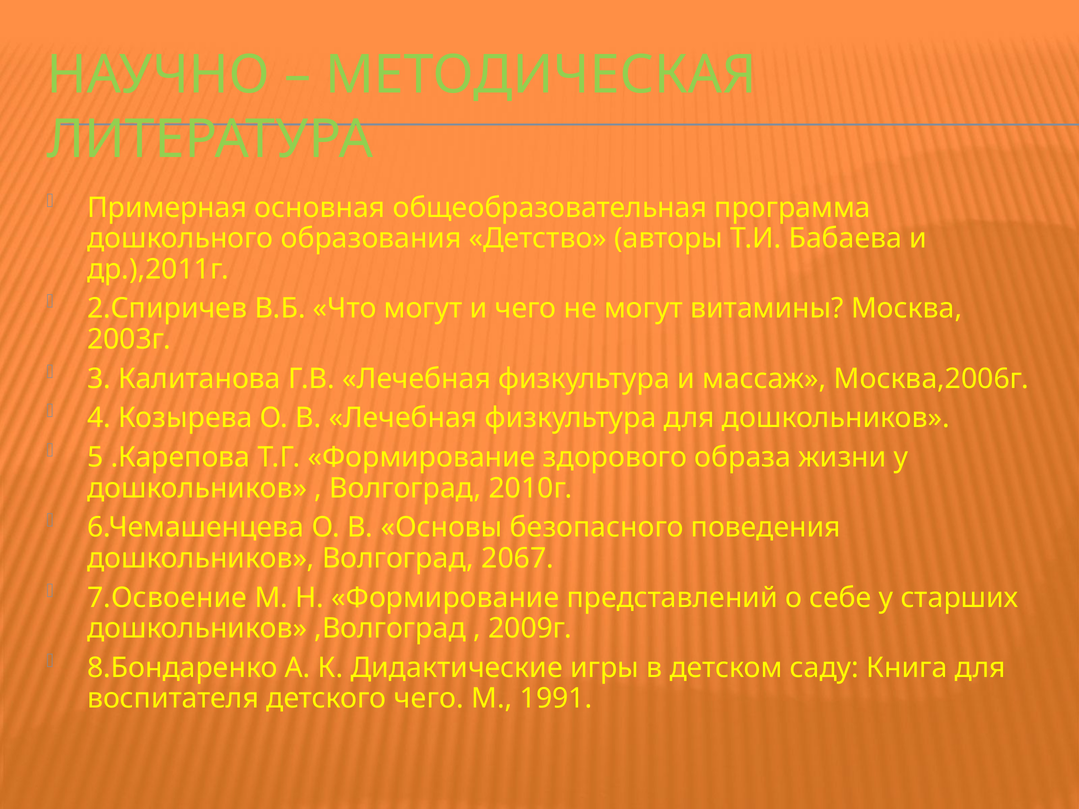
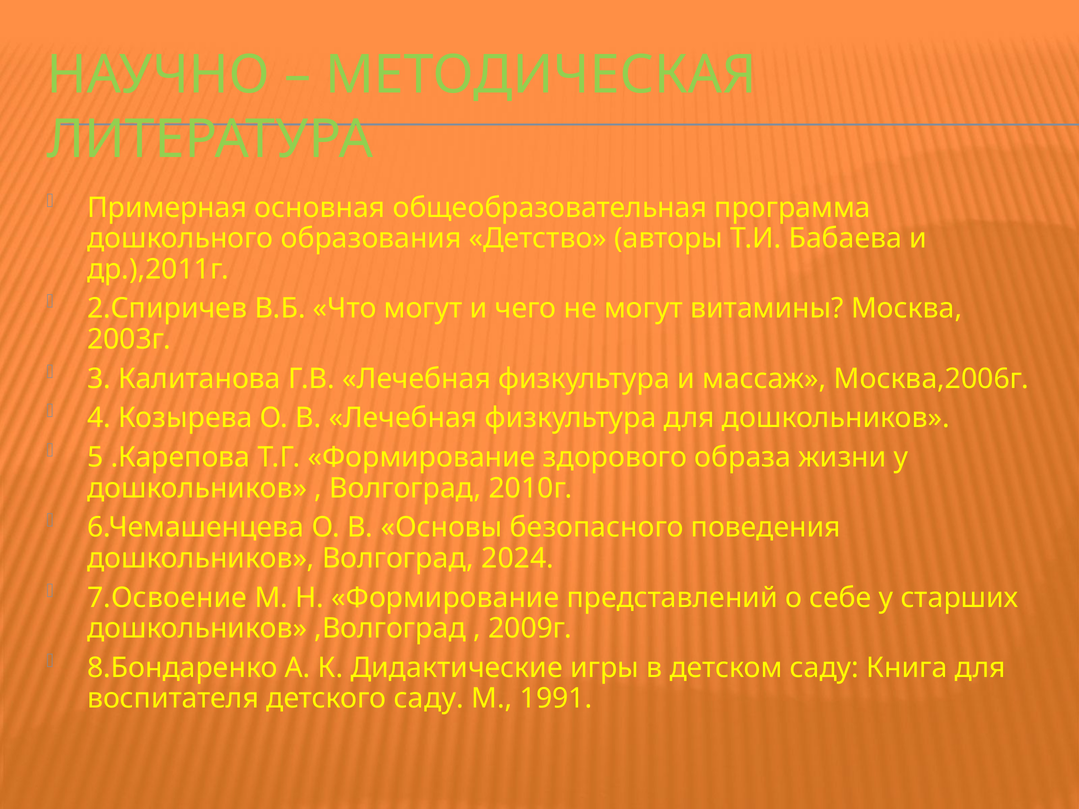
2067: 2067 -> 2024
детского чего: чего -> саду
